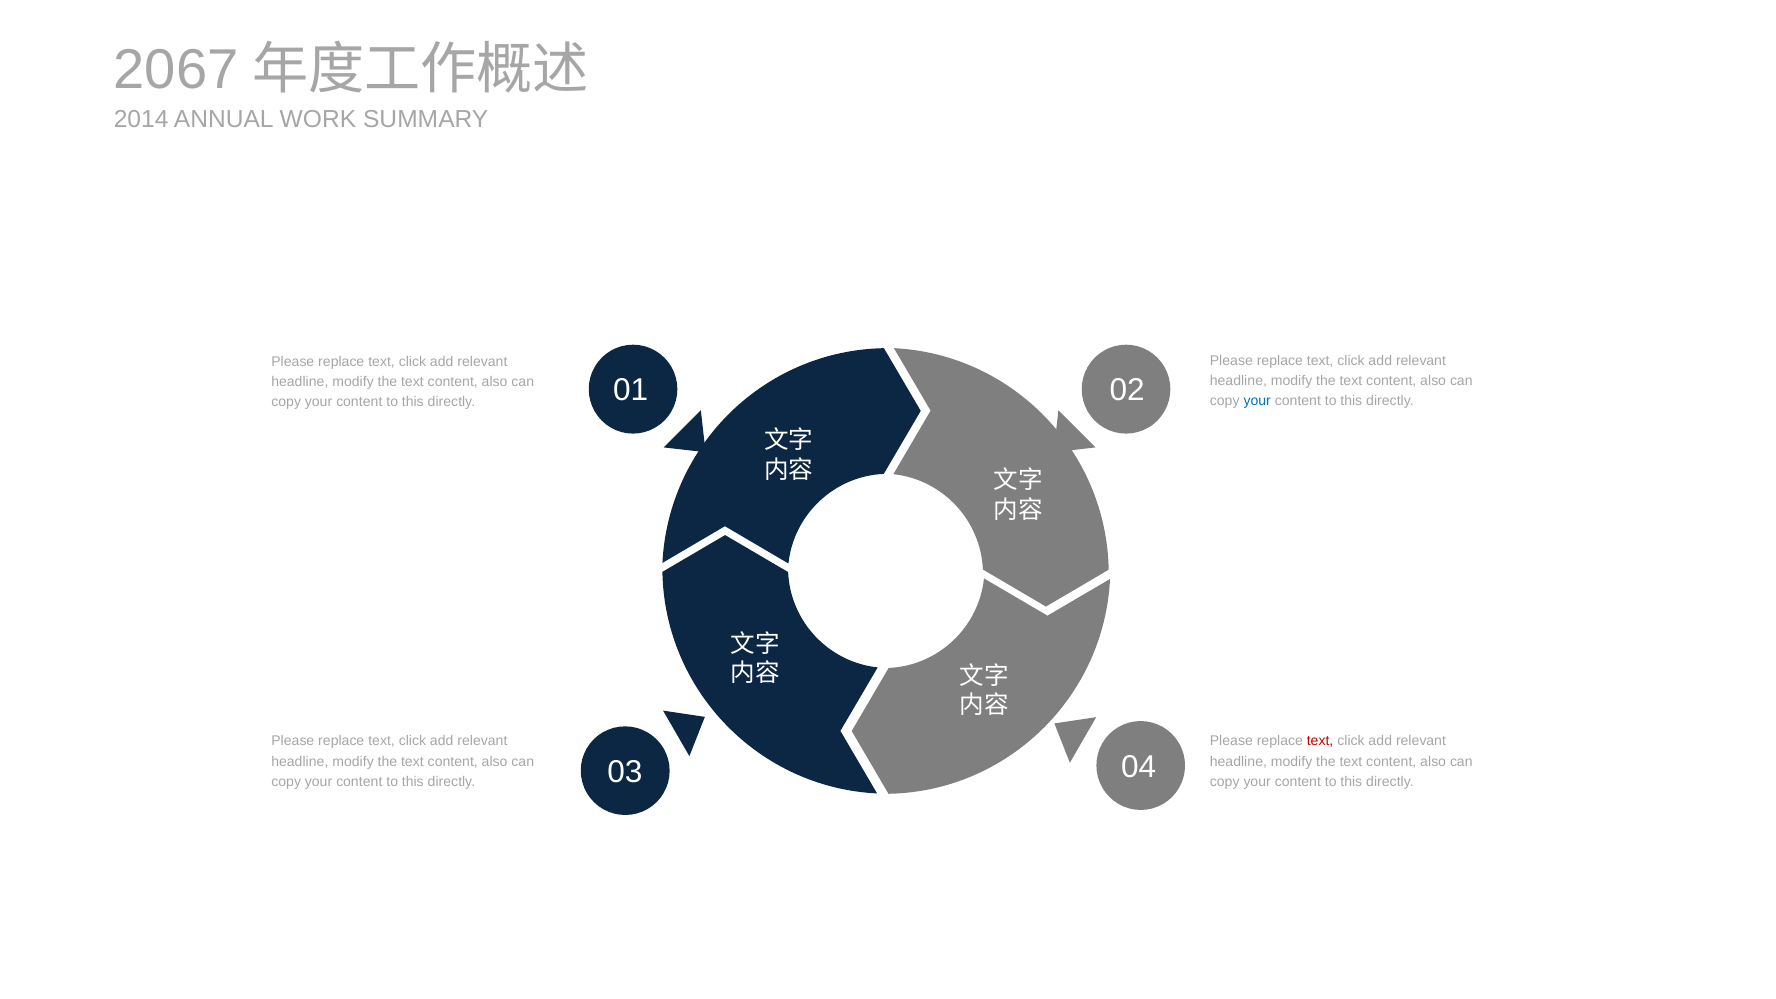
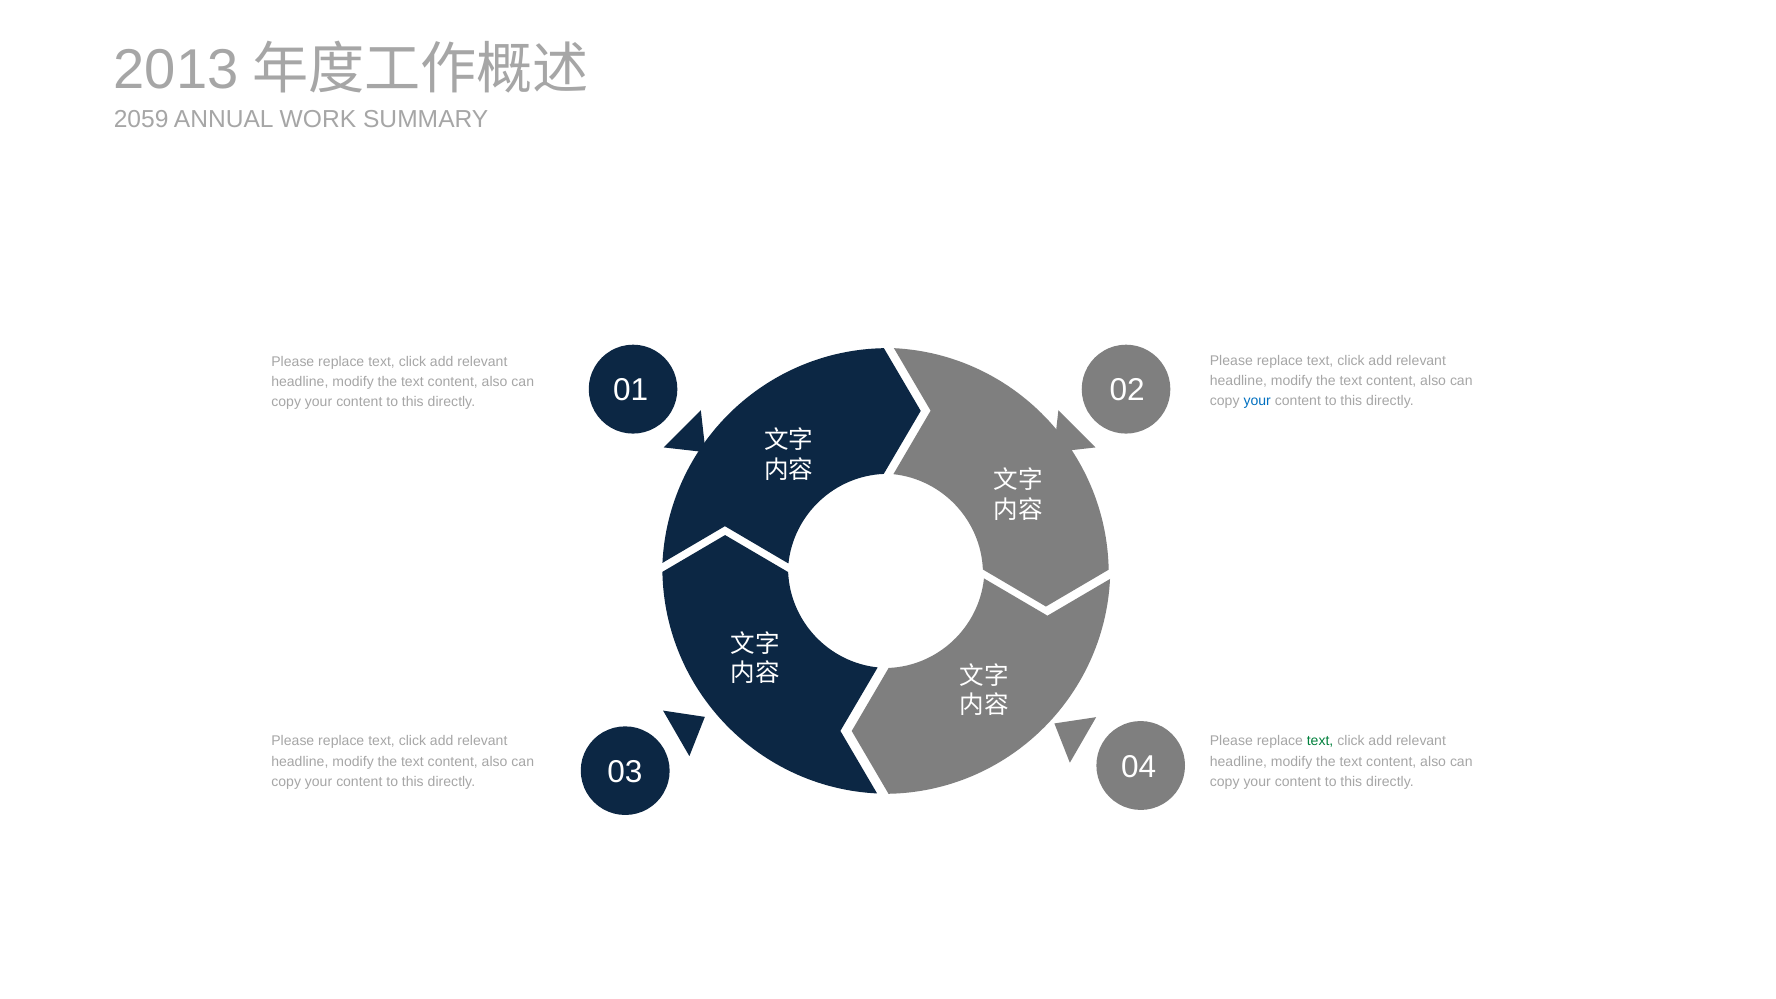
2067: 2067 -> 2013
2014: 2014 -> 2059
text at (1320, 741) colour: red -> green
